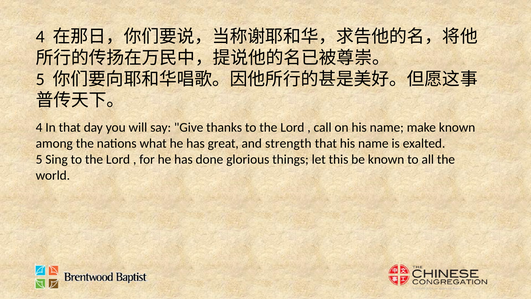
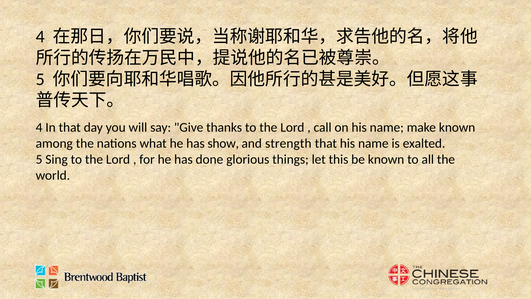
great: great -> show
